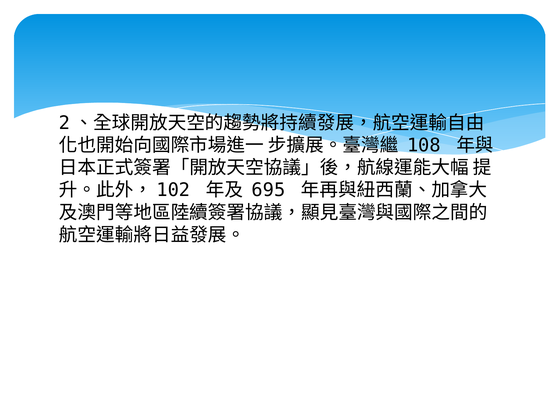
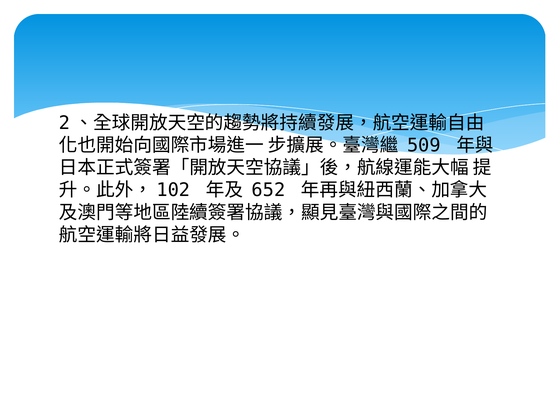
108: 108 -> 509
695: 695 -> 652
